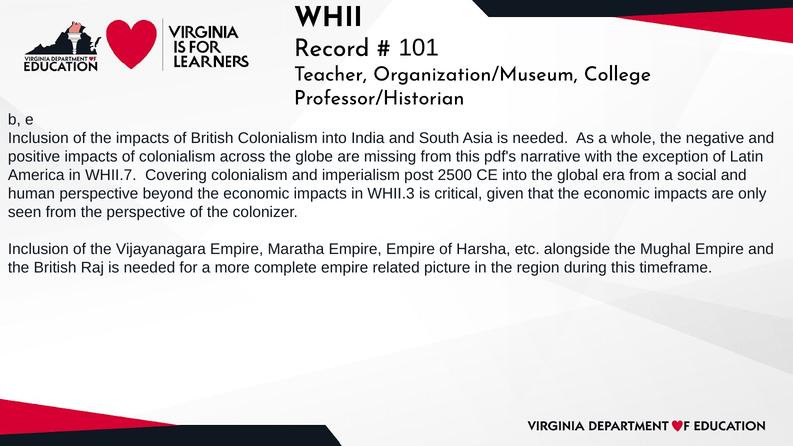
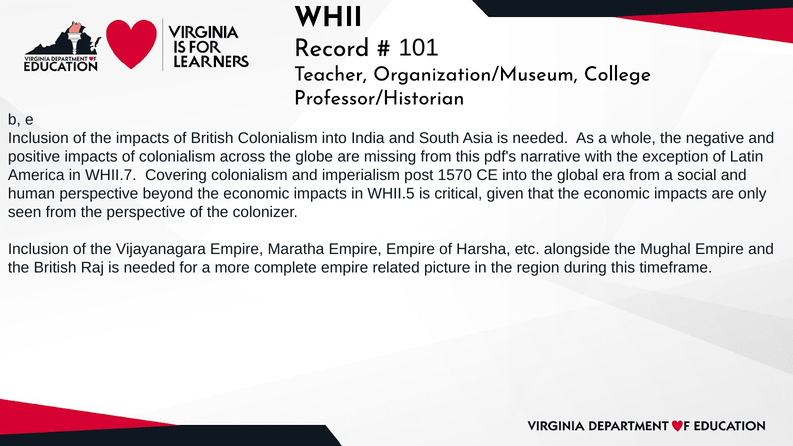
2500: 2500 -> 1570
WHII.3: WHII.3 -> WHII.5
